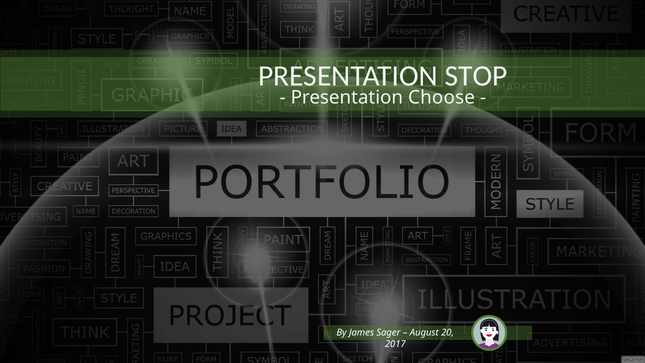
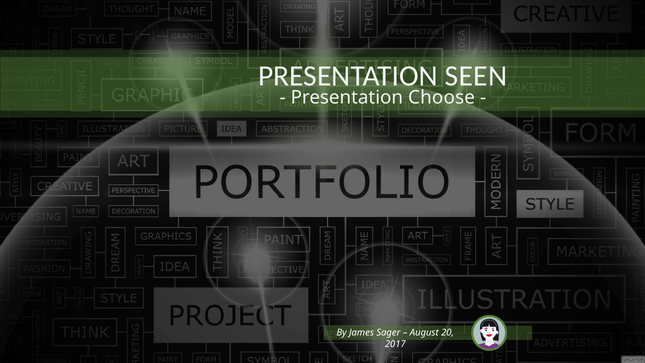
STOP: STOP -> SEEN
